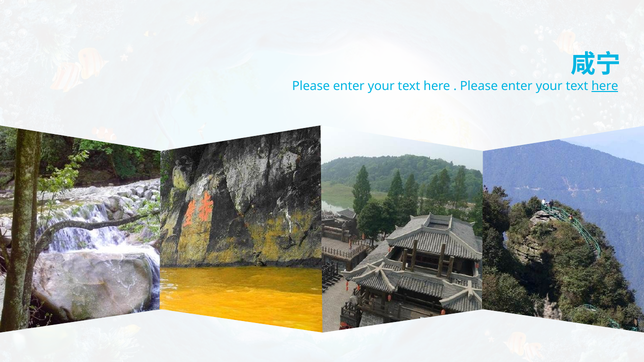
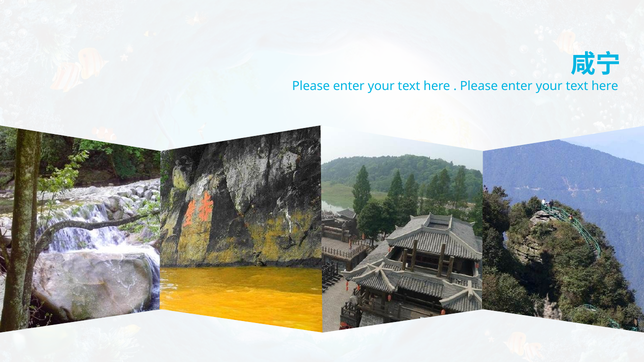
here at (605, 86) underline: present -> none
